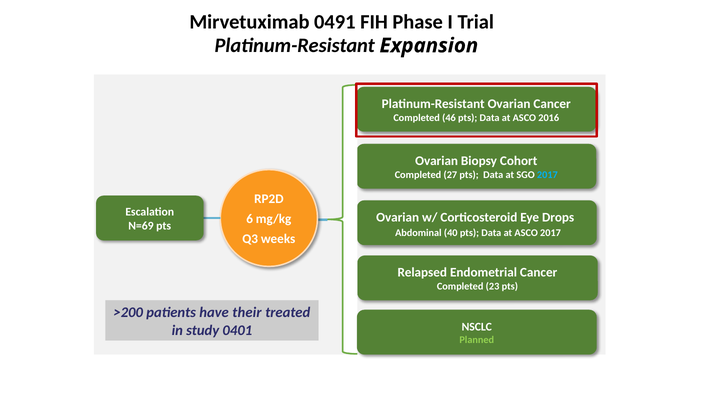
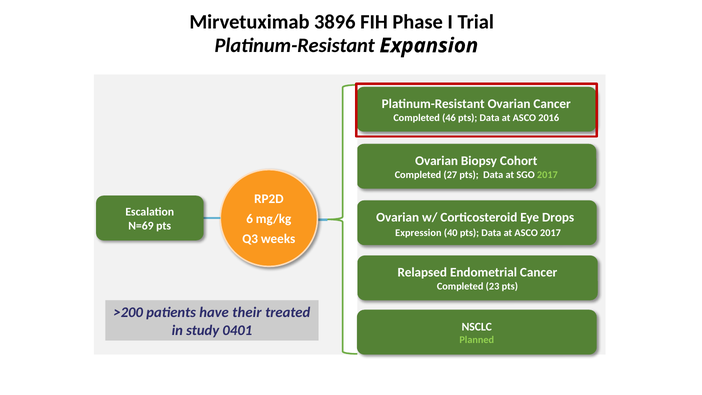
0491: 0491 -> 3896
2017 at (547, 175) colour: light blue -> light green
Abdominal: Abdominal -> Expression
